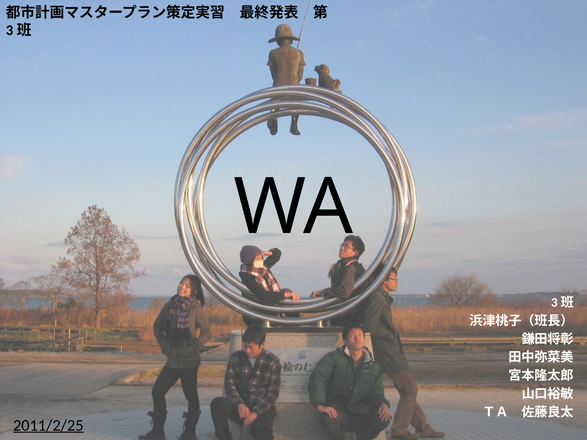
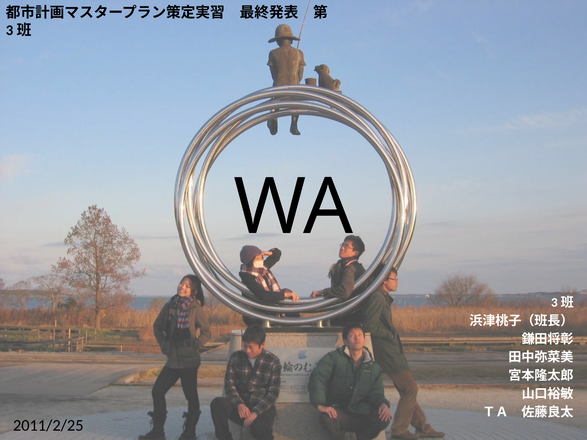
2011/2/25 underline: present -> none
